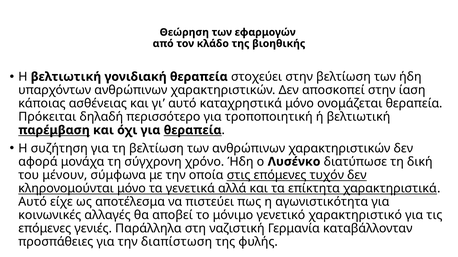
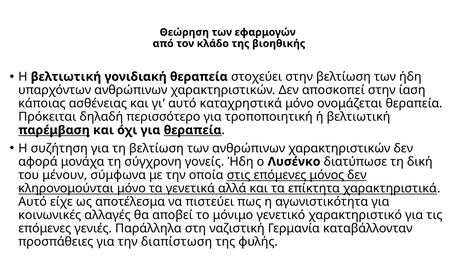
χρόνο: χρόνο -> γονείς
τυχόν: τυχόν -> μόνος
